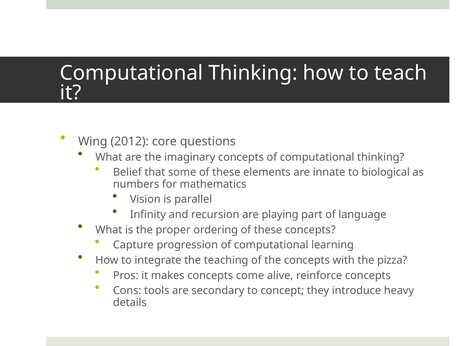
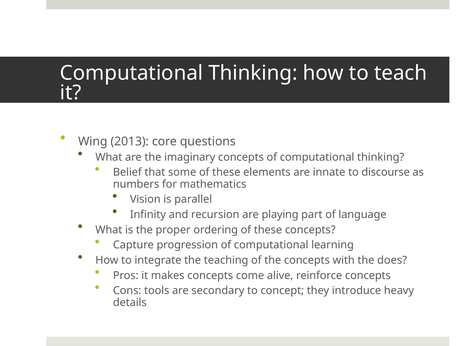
2012: 2012 -> 2013
biological: biological -> discourse
pizza: pizza -> does
